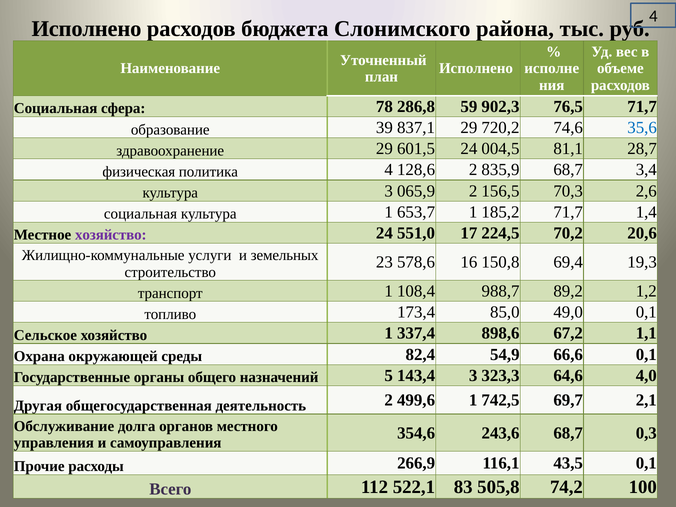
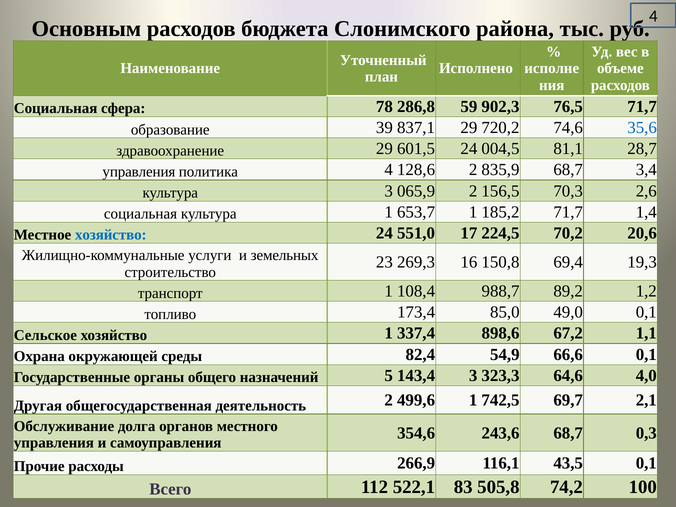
Исполнено at (86, 29): Исполнено -> Основным
физическая at (139, 172): физическая -> управления
хозяйство at (111, 235) colour: purple -> blue
578,6: 578,6 -> 269,3
